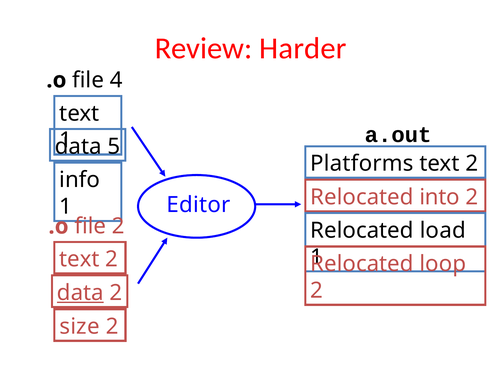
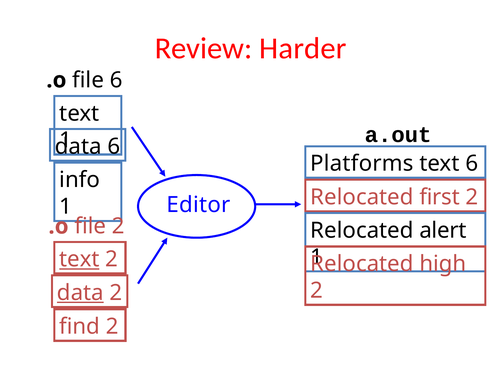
file 4: 4 -> 6
5 at (114, 147): 5 -> 6
2 at (472, 164): 2 -> 6
into: into -> first
load: load -> alert
text at (79, 260) underline: none -> present
loop: loop -> high
size: size -> find
